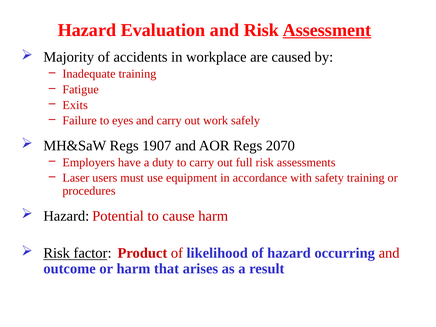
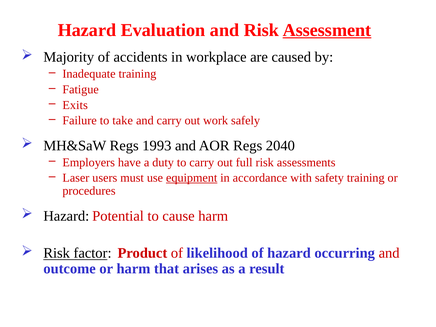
eyes: eyes -> take
1907: 1907 -> 1993
2070: 2070 -> 2040
equipment underline: none -> present
